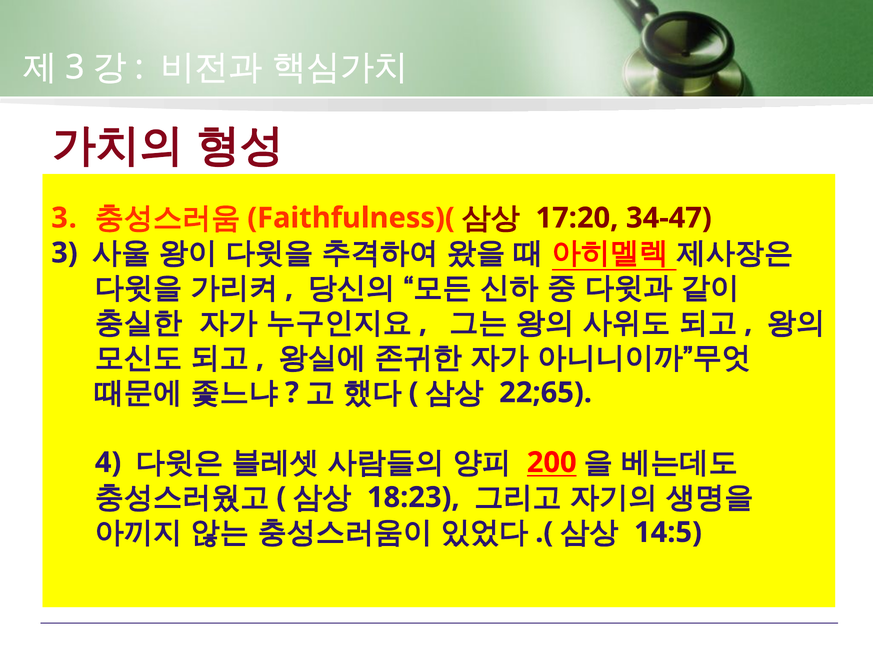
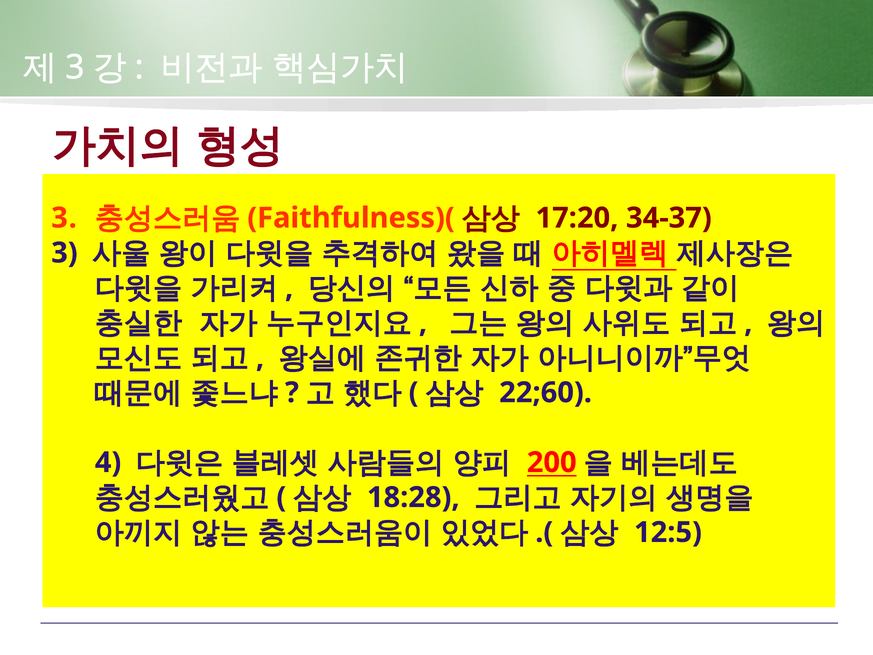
34-47: 34-47 -> 34-37
22;65: 22;65 -> 22;60
18:23: 18:23 -> 18:28
14:5: 14:5 -> 12:5
